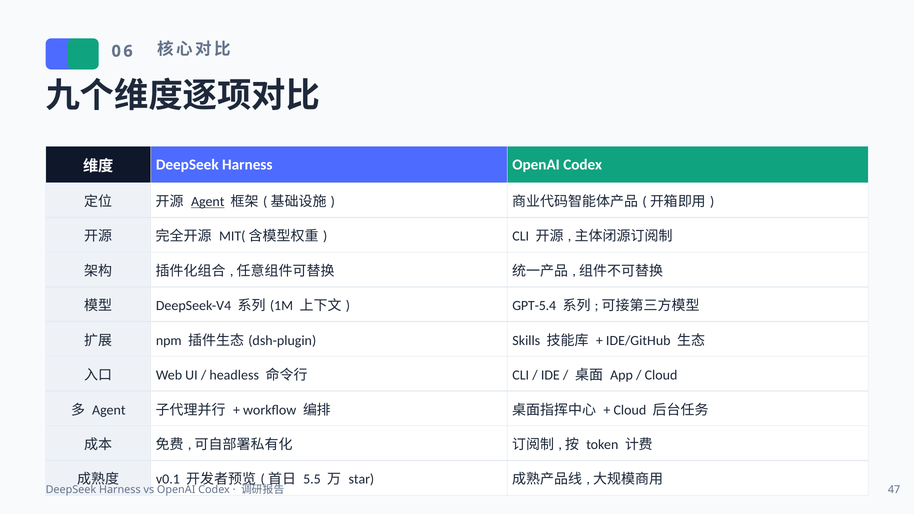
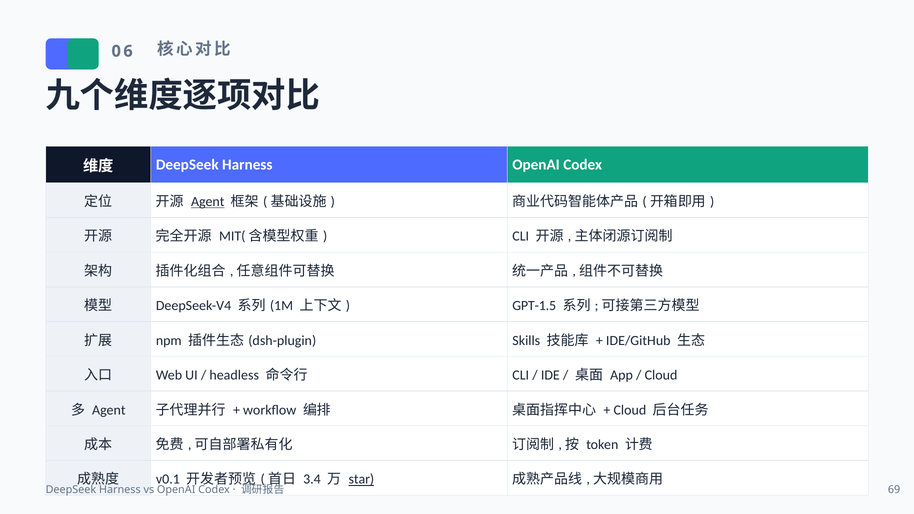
GPT-5.4: GPT-5.4 -> GPT-1.5
5.5: 5.5 -> 3.4
star underline: none -> present
47: 47 -> 69
